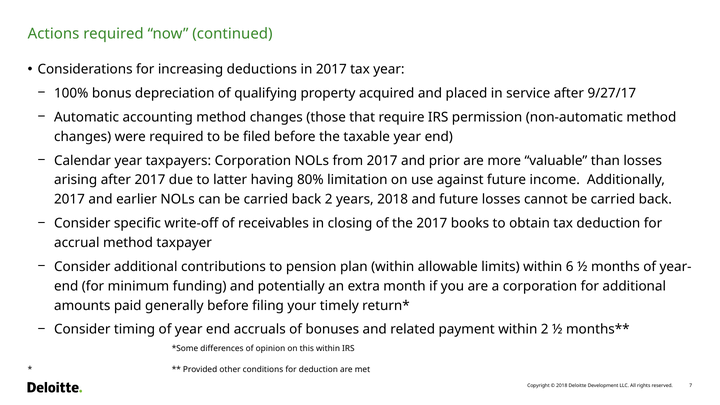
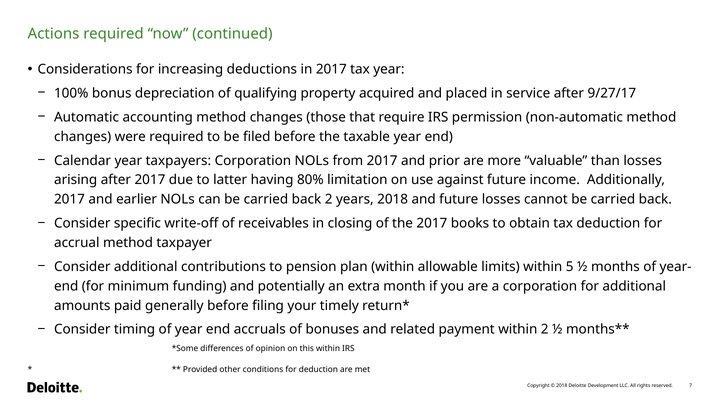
6: 6 -> 5
